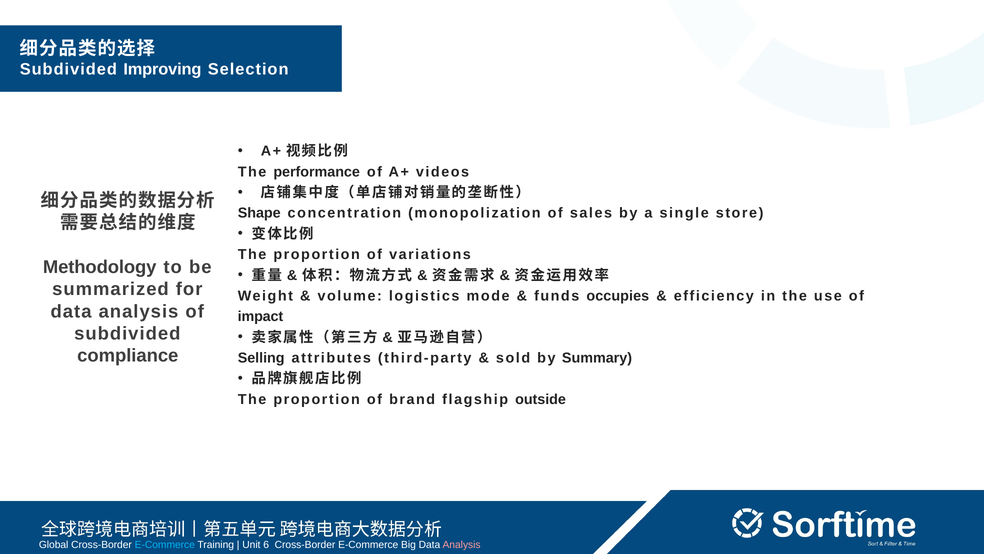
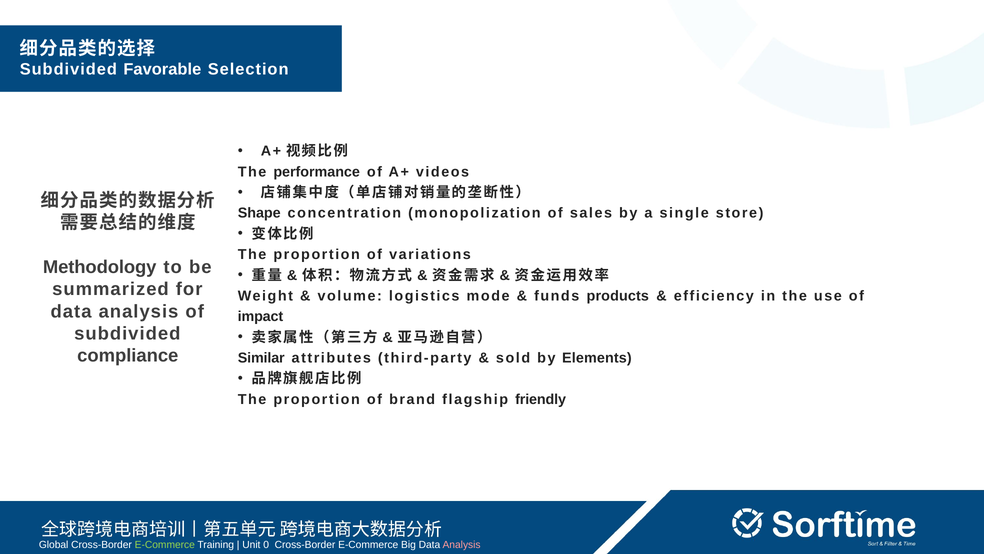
Improving: Improving -> Favorable
occupies: occupies -> products
Selling: Selling -> Similar
Summary: Summary -> Elements
outside: outside -> friendly
E-Commerce at (165, 544) colour: light blue -> light green
6: 6 -> 0
